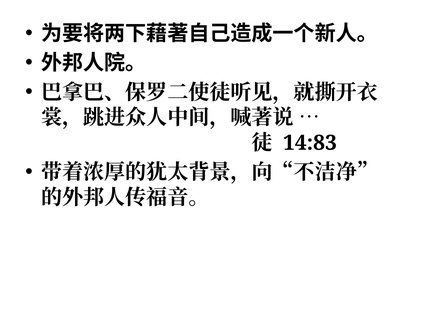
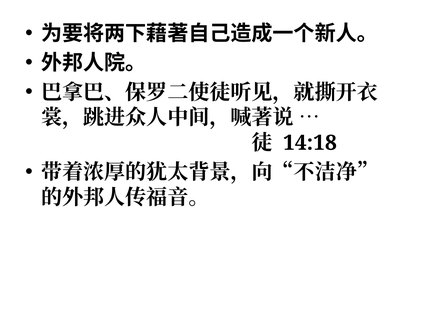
14:83: 14:83 -> 14:18
